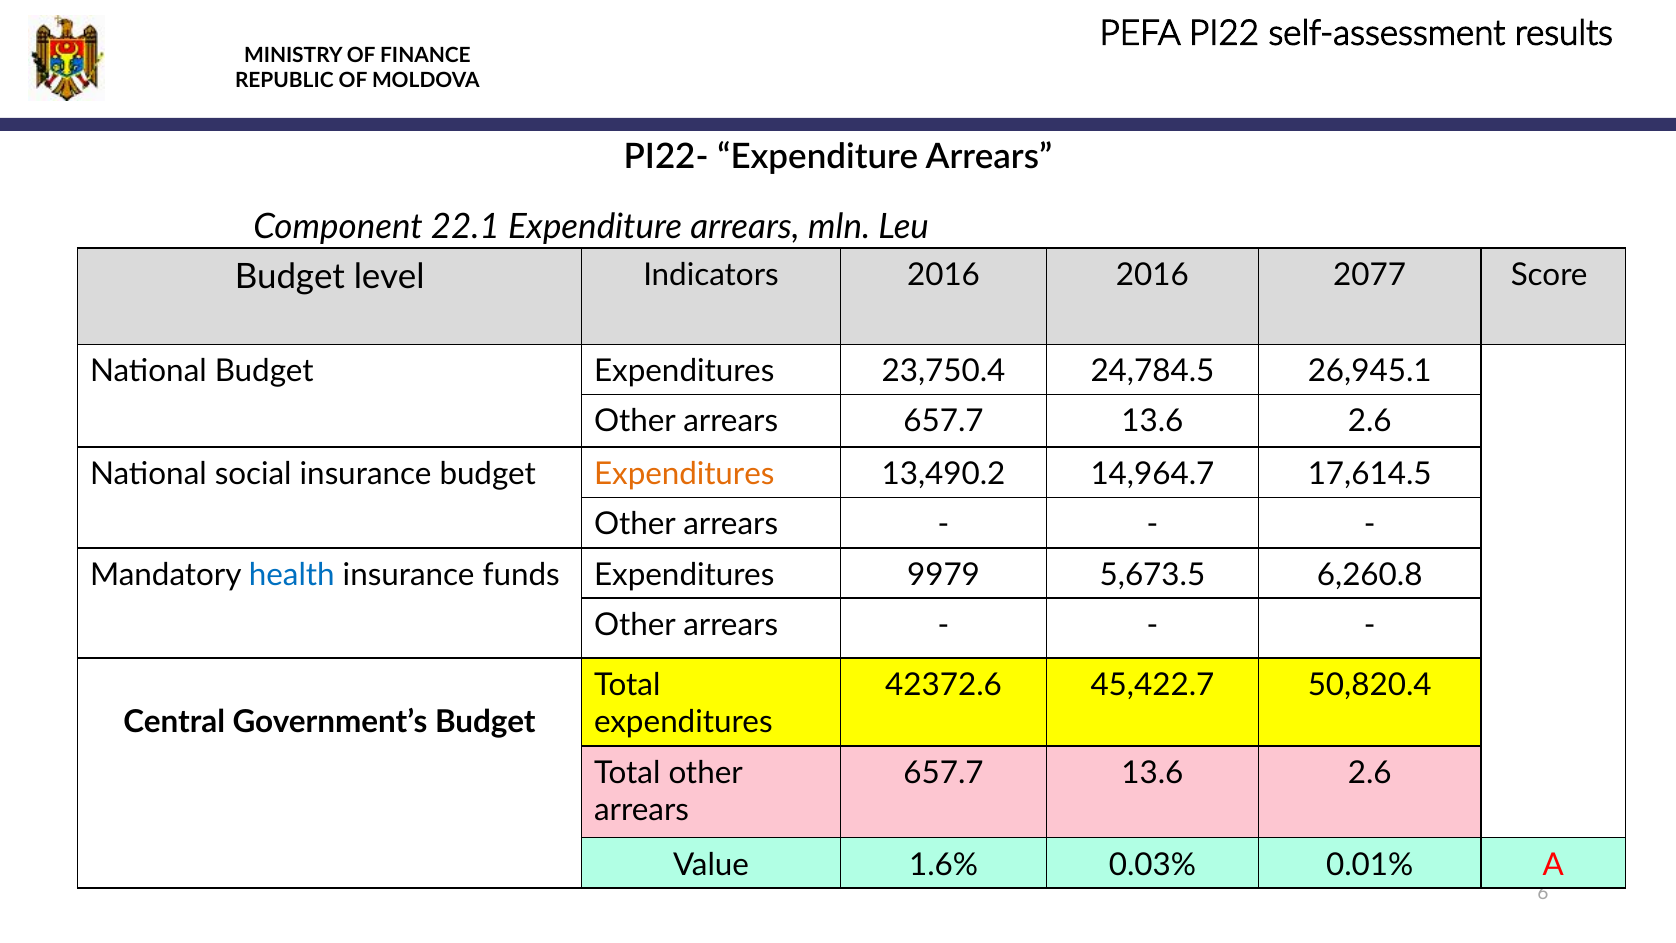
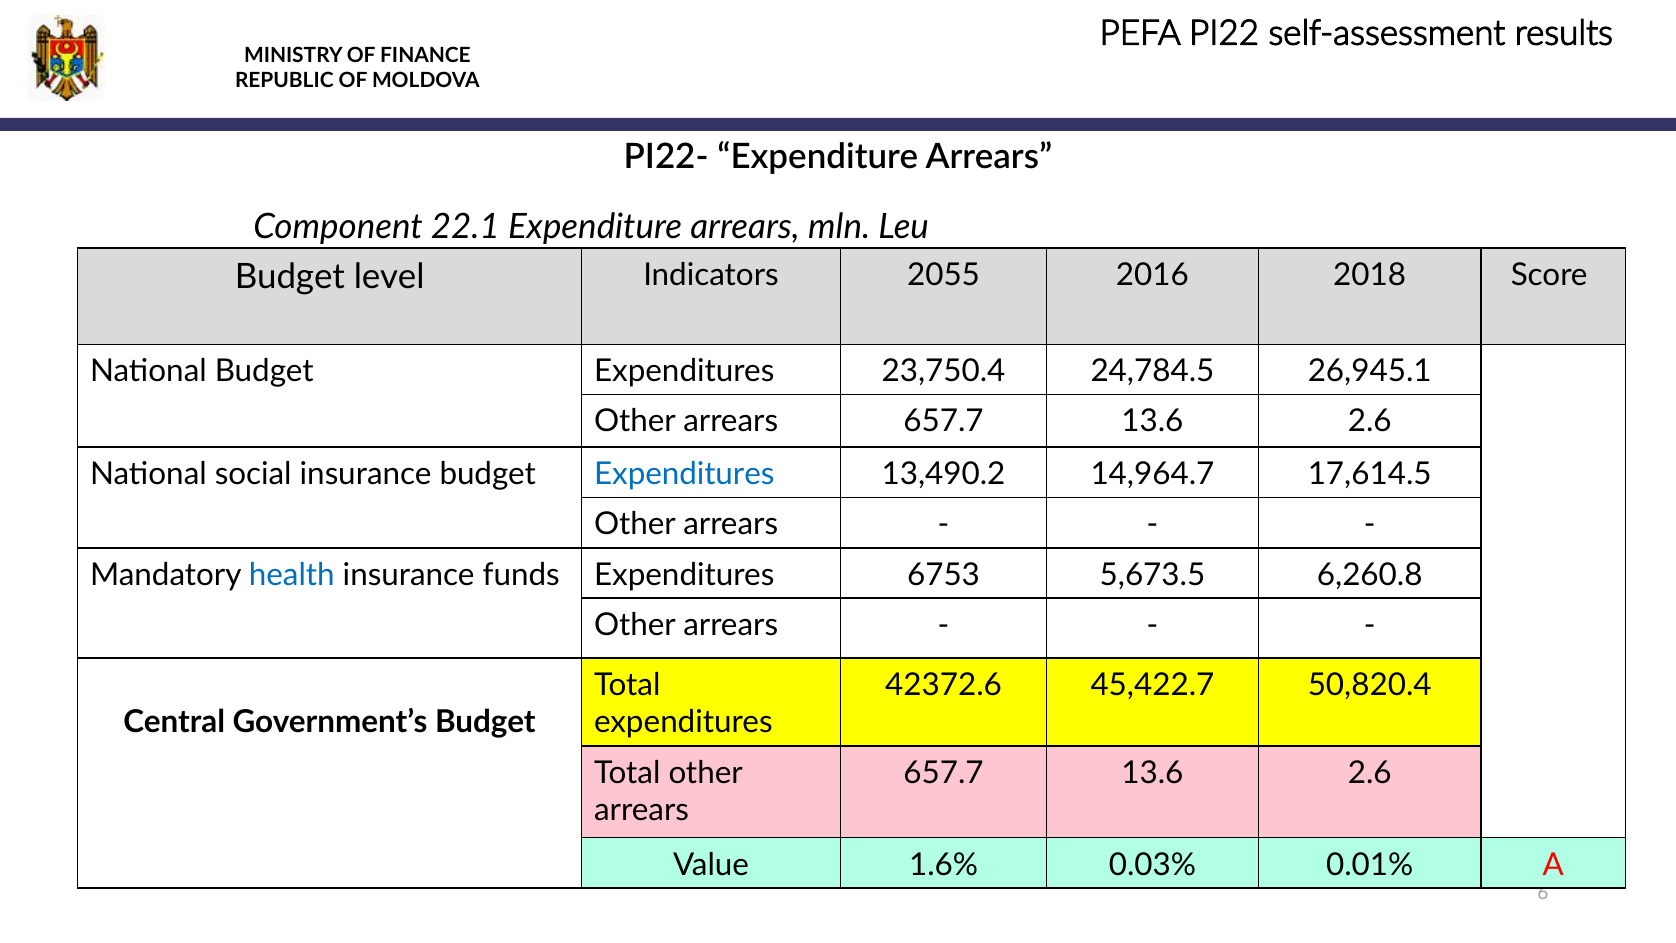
Indicators 2016: 2016 -> 2055
2077: 2077 -> 2018
Expenditures at (684, 474) colour: orange -> blue
9979: 9979 -> 6753
